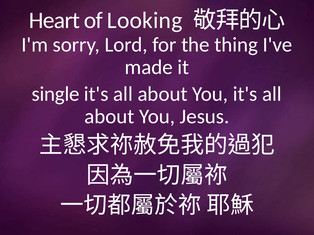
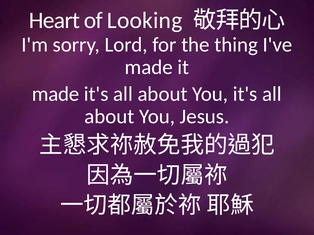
single at (56, 94): single -> made
